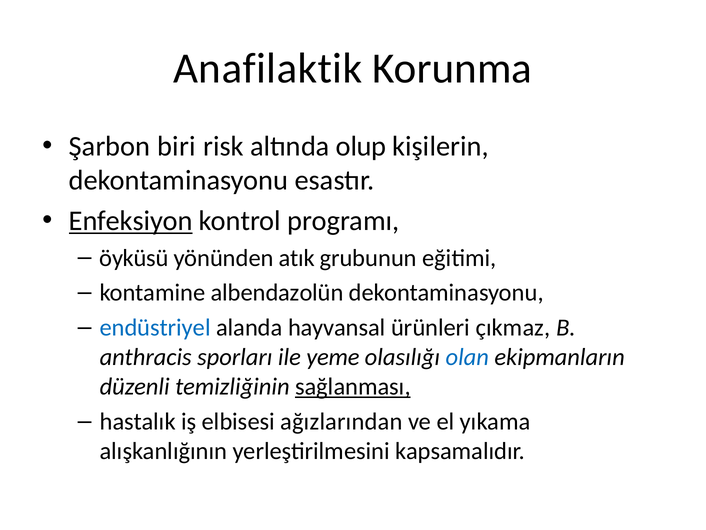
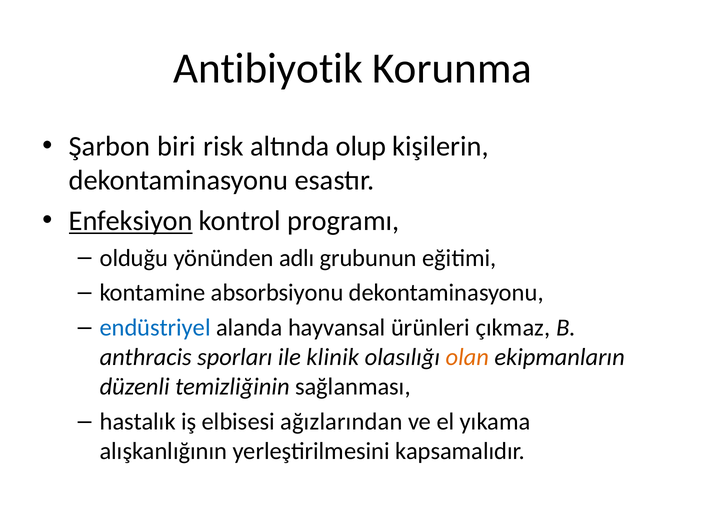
Anafilaktik: Anafilaktik -> Antibiyotik
öyküsü: öyküsü -> olduğu
atık: atık -> adlı
albendazolün: albendazolün -> absorbsiyonu
yeme: yeme -> klinik
olan colour: blue -> orange
sağlanması underline: present -> none
